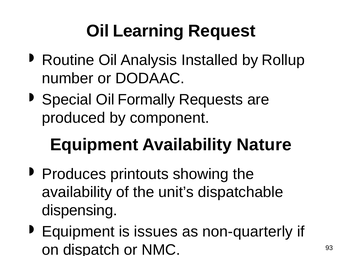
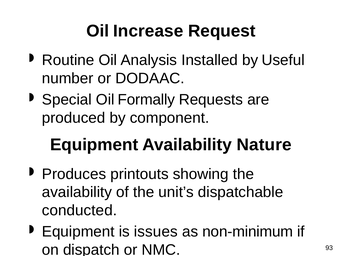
Learning: Learning -> Increase
Rollup: Rollup -> Useful
dispensing: dispensing -> conducted
non-quarterly: non-quarterly -> non-minimum
